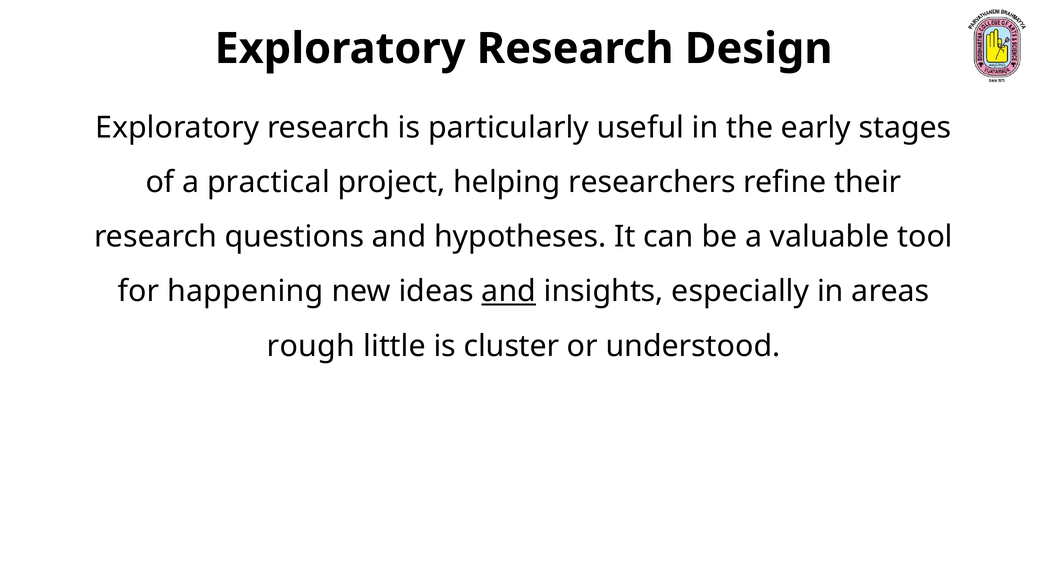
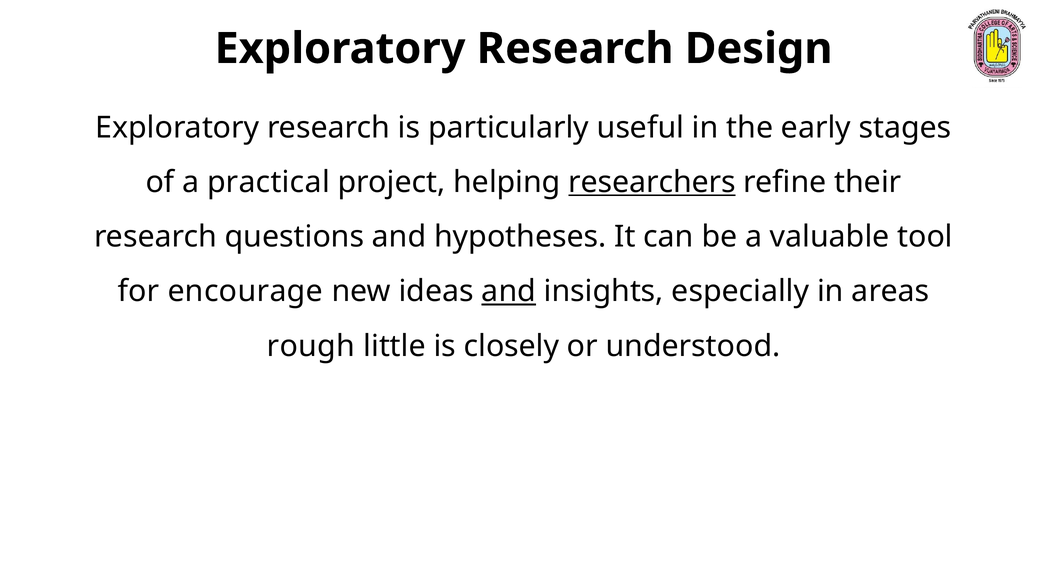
researchers underline: none -> present
happening: happening -> encourage
cluster: cluster -> closely
